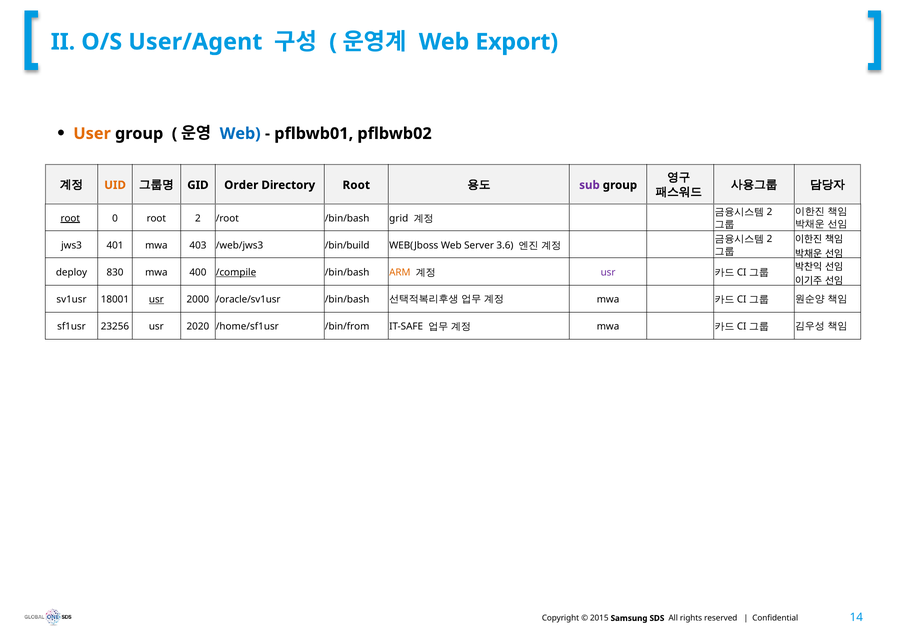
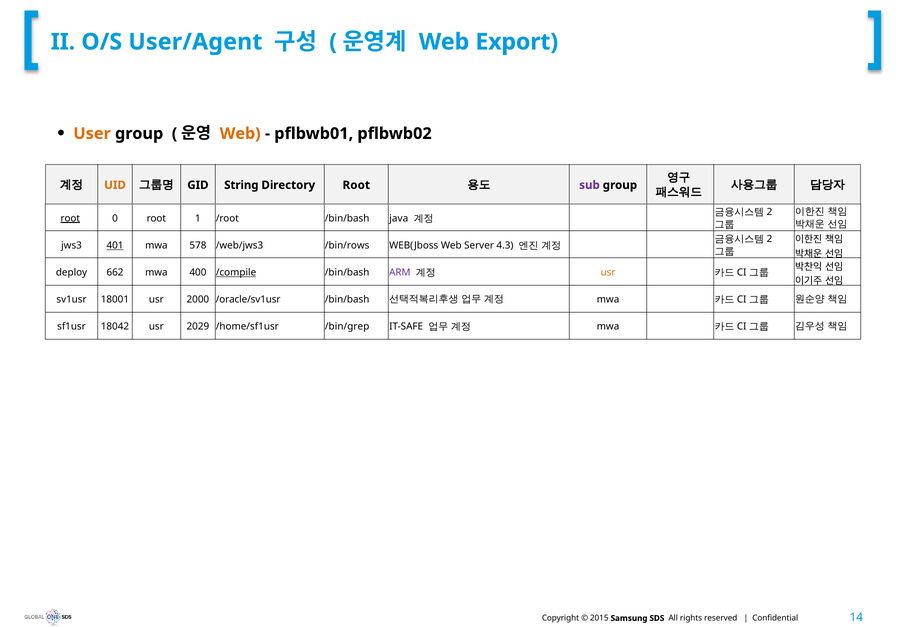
Web at (240, 134) colour: blue -> orange
Order: Order -> String
root 2: 2 -> 1
grid: grid -> java
401 underline: none -> present
403: 403 -> 578
/bin/build: /bin/build -> /bin/rows
3.6: 3.6 -> 4.3
830: 830 -> 662
ARM colour: orange -> purple
usr at (608, 273) colour: purple -> orange
usr at (156, 300) underline: present -> none
23256: 23256 -> 18042
2020: 2020 -> 2029
/bin/from: /bin/from -> /bin/grep
